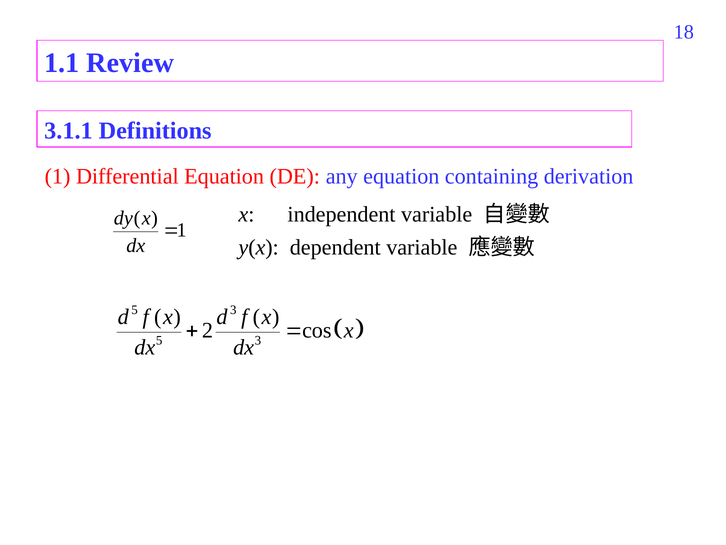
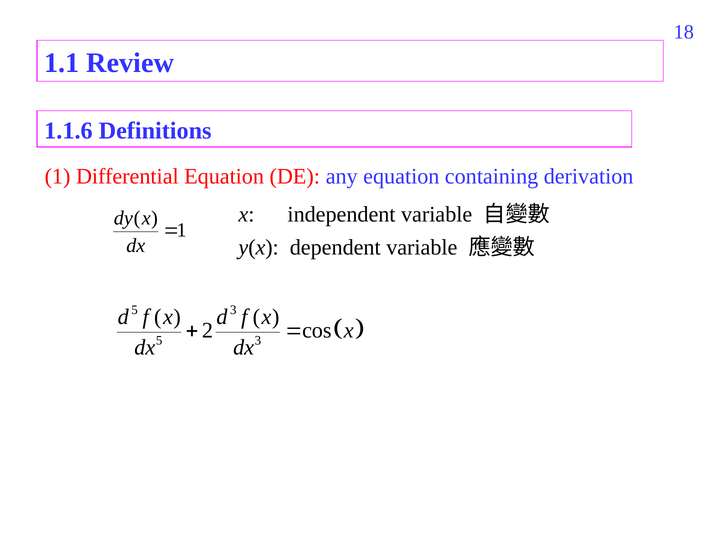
3.1.1: 3.1.1 -> 1.1.6
